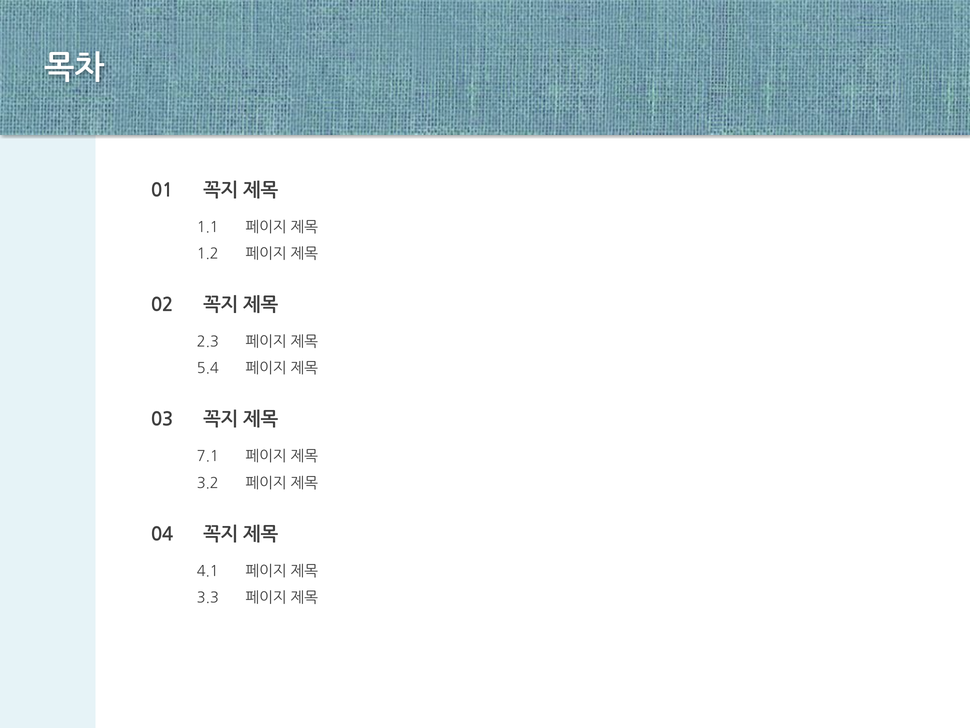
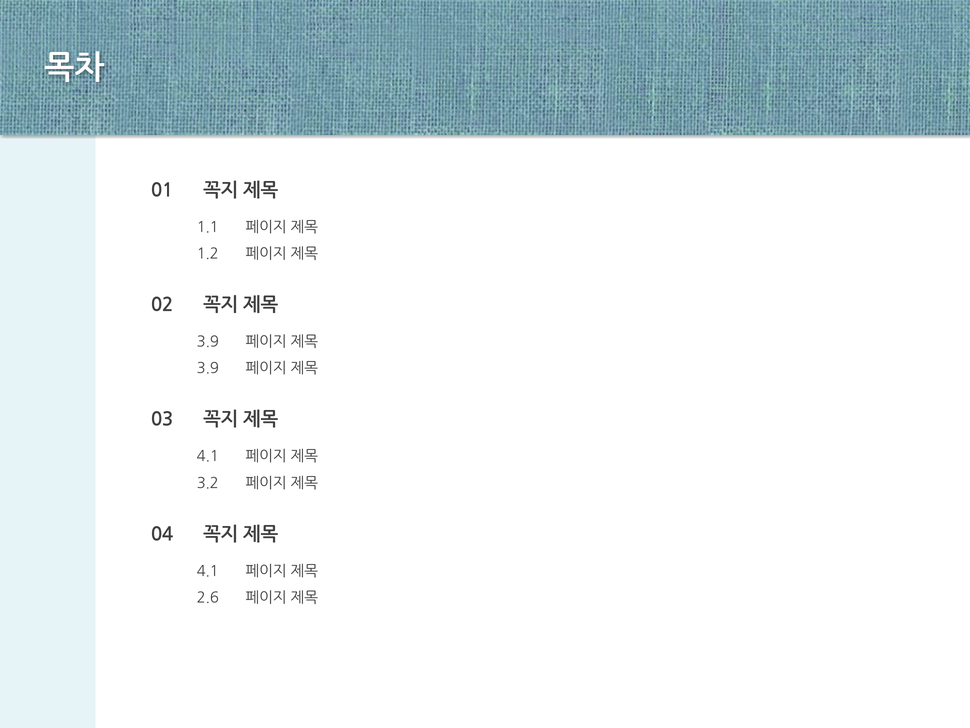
2.3 at (208, 342): 2.3 -> 3.9
5.4 at (208, 368): 5.4 -> 3.9
7.1 at (208, 456): 7.1 -> 4.1
3.3: 3.3 -> 2.6
